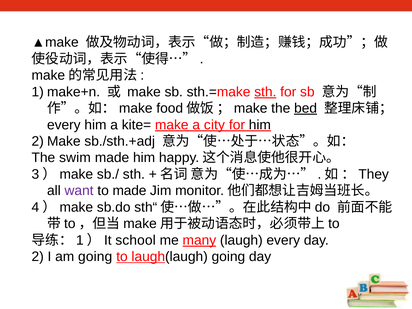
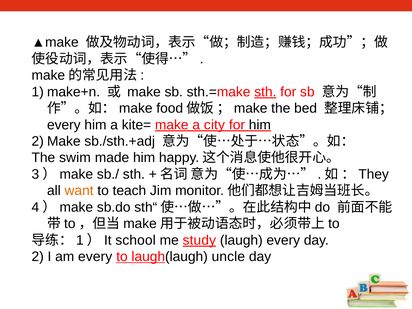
bed underline: present -> none
want colour: purple -> orange
to made: made -> teach
many: many -> study
am going: going -> every
laugh(laugh going: going -> uncle
